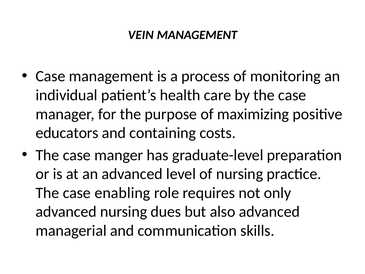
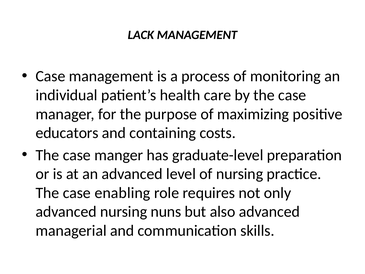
VEIN: VEIN -> LACK
dues: dues -> nuns
